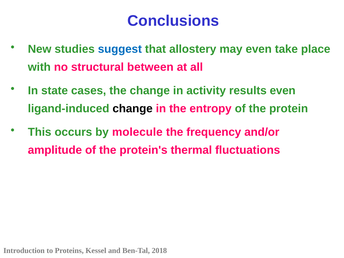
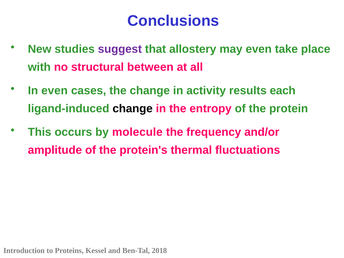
suggest colour: blue -> purple
In state: state -> even
results even: even -> each
